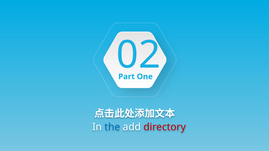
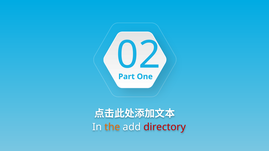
the colour: blue -> orange
